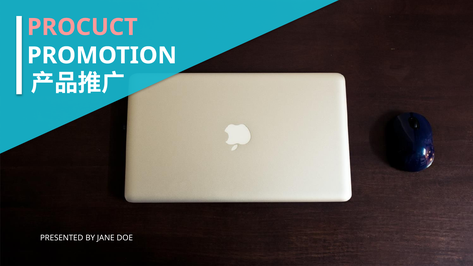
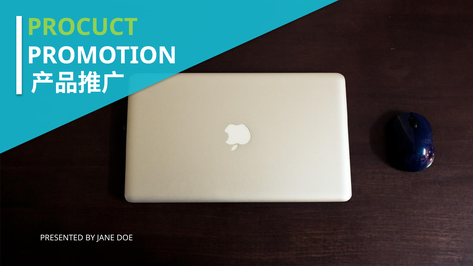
PROCUCT colour: pink -> light green
